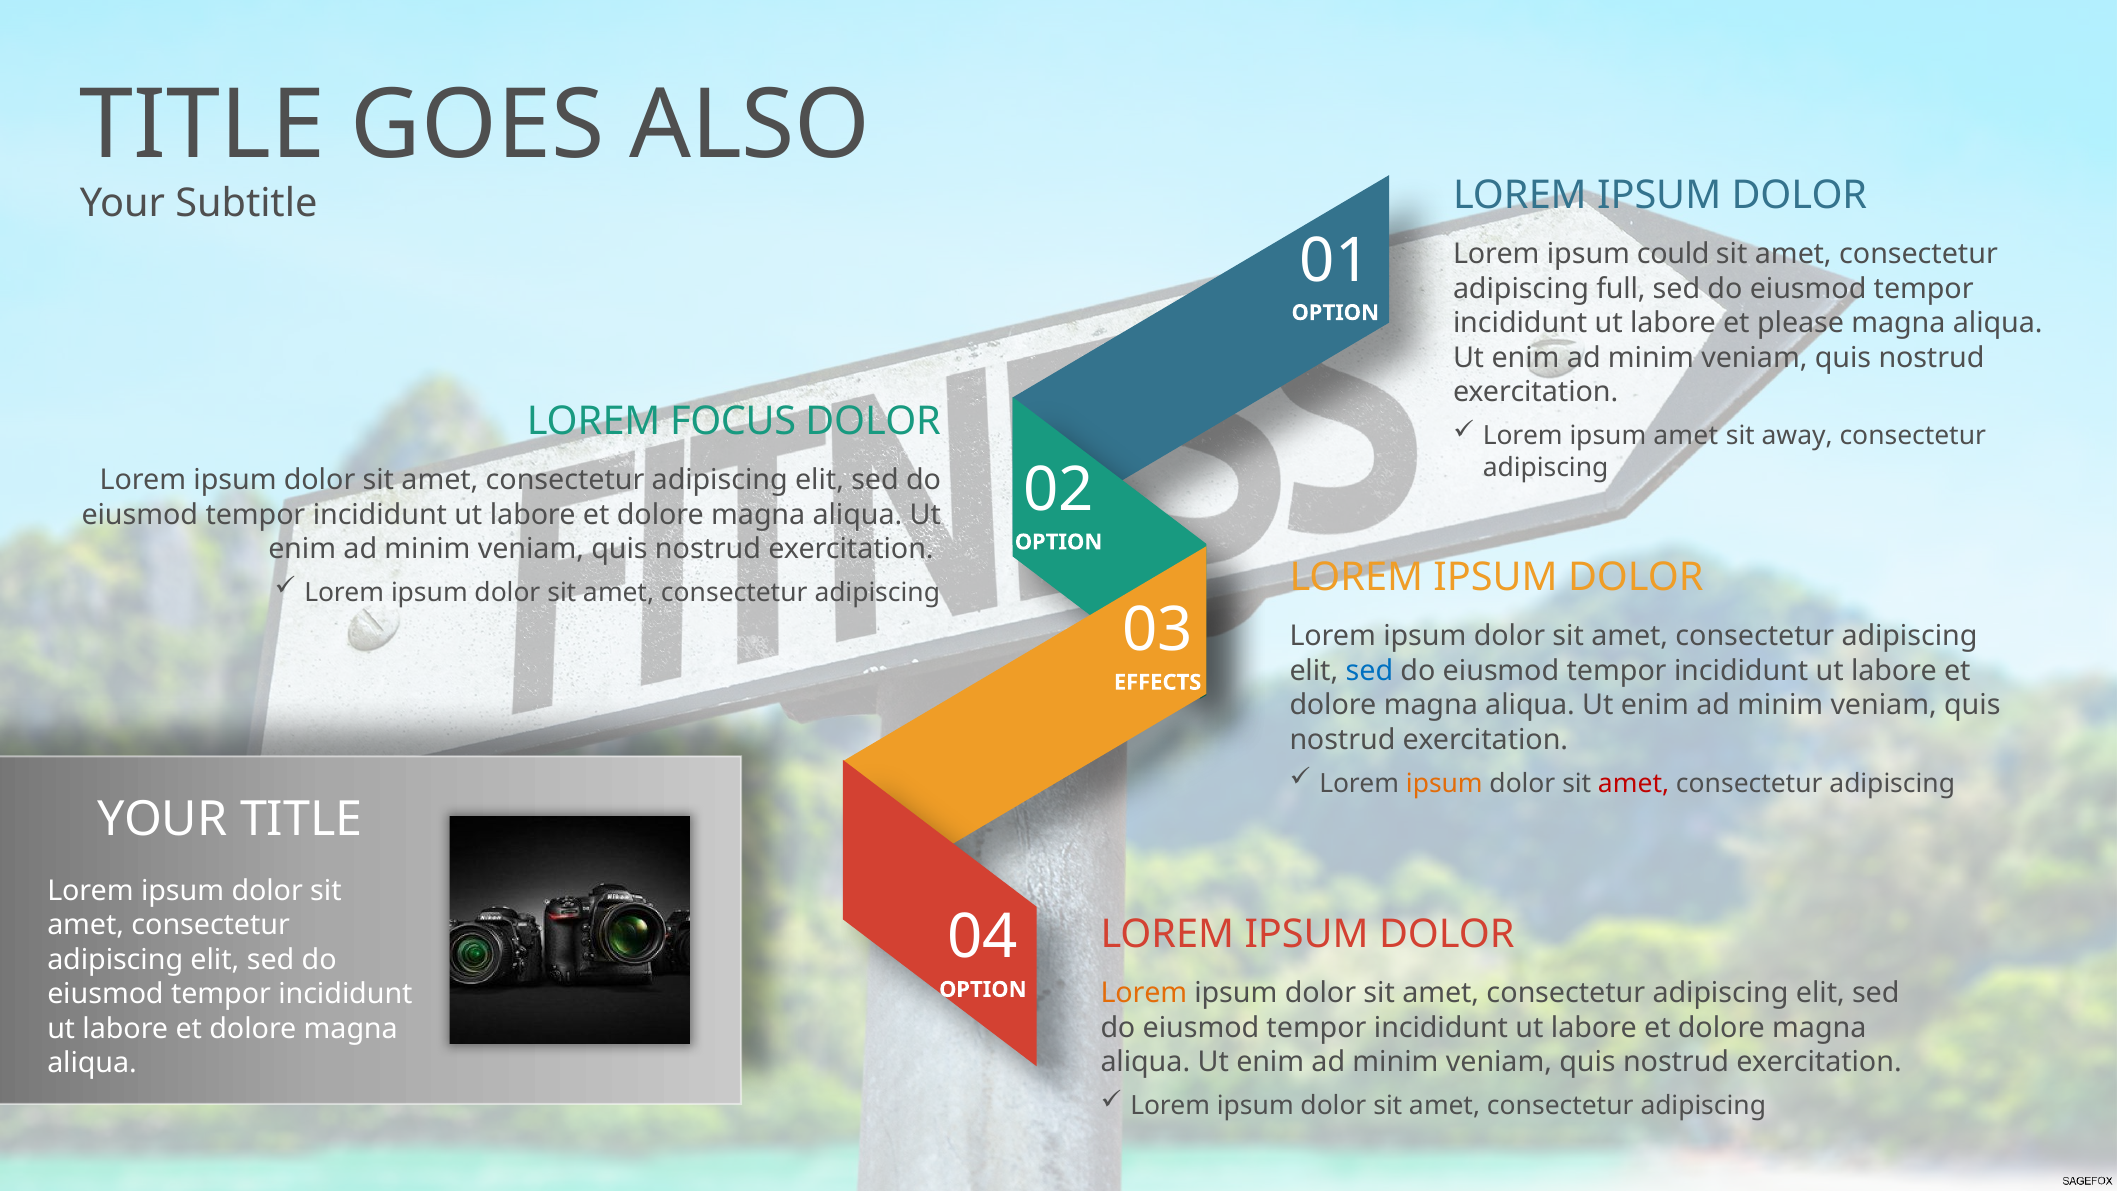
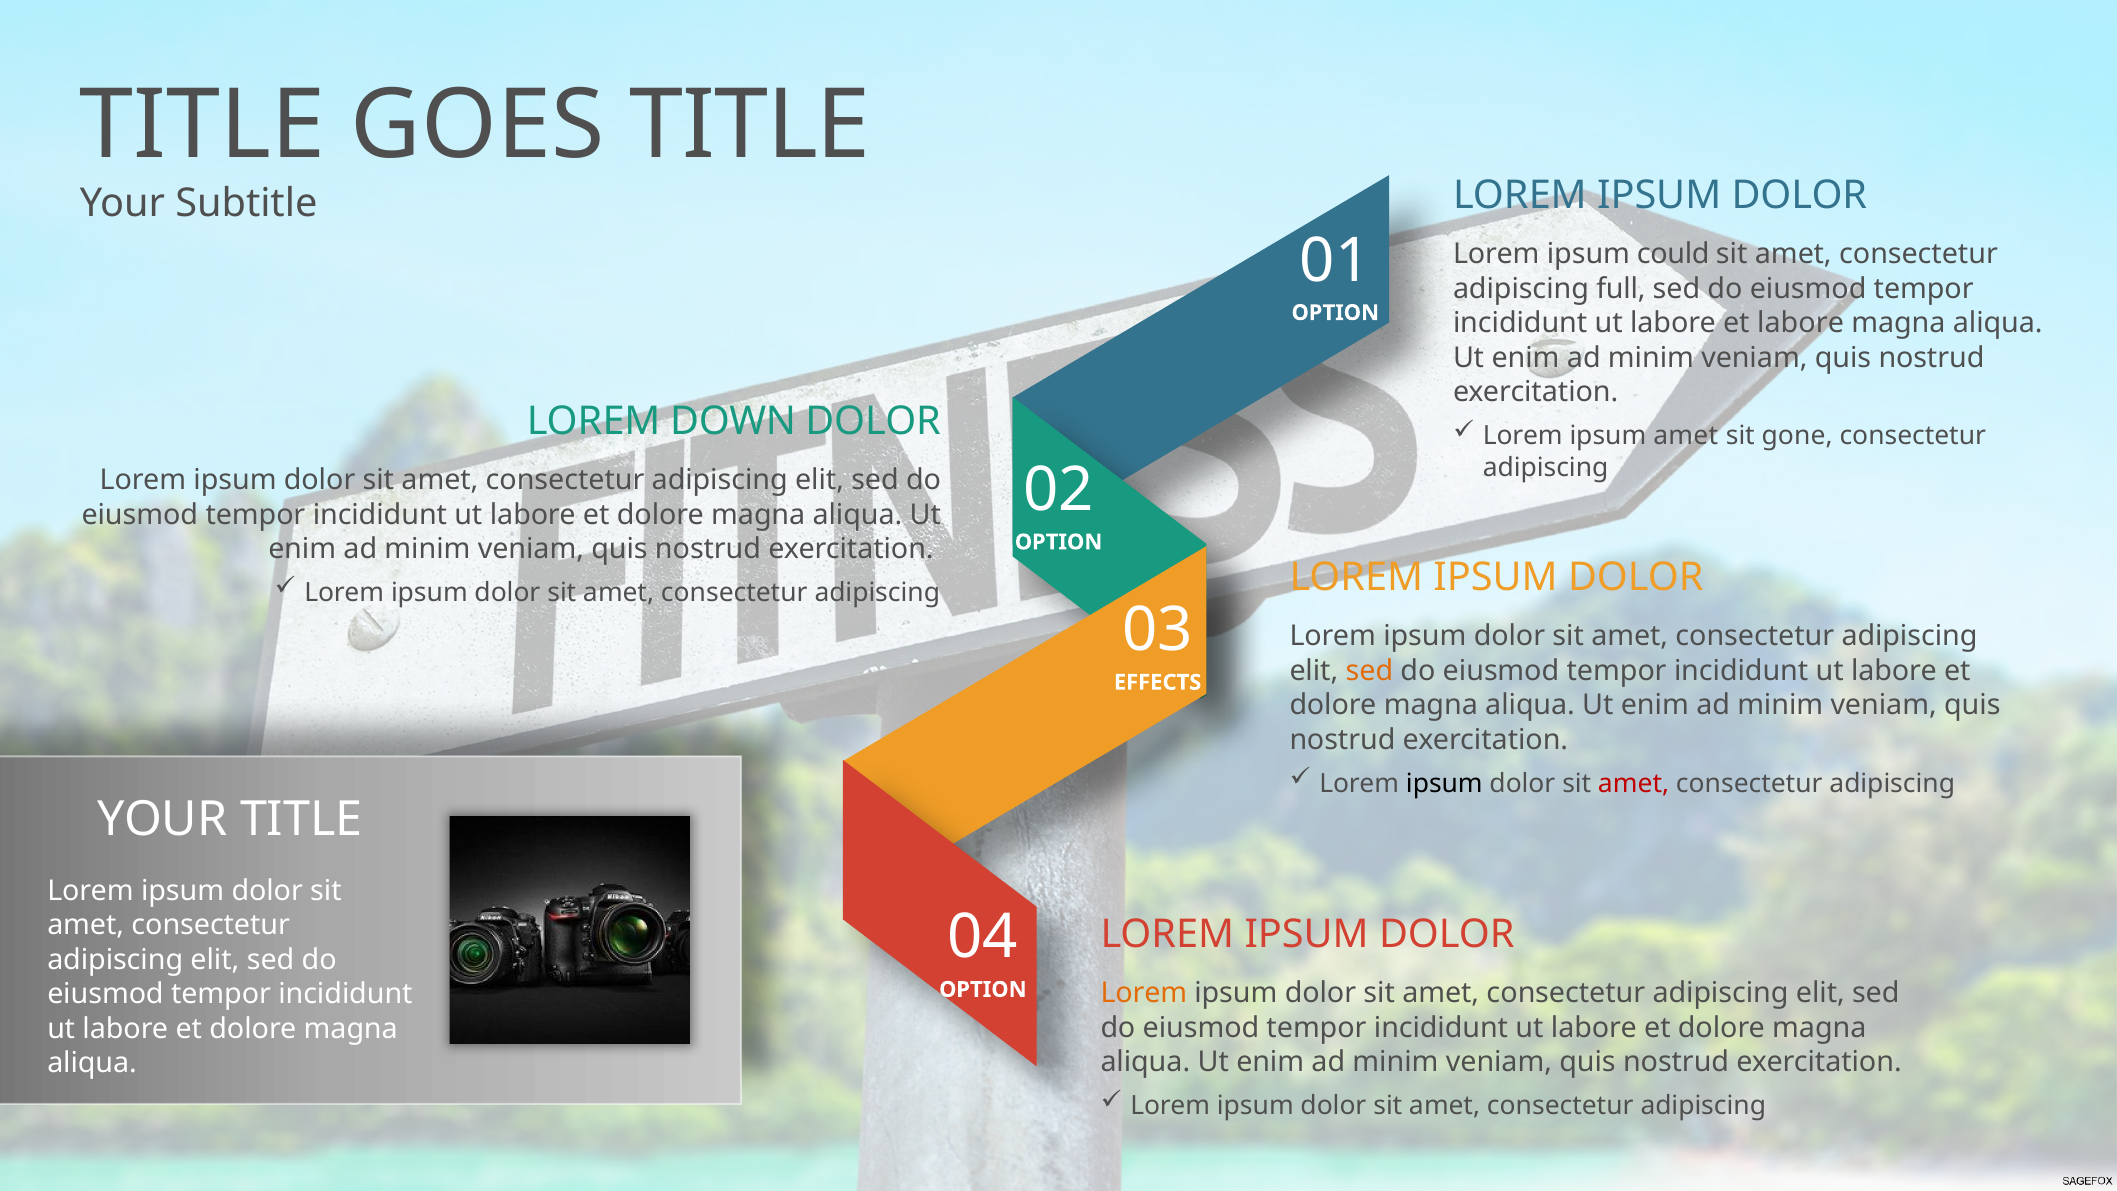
GOES ALSO: ALSO -> TITLE
et please: please -> labore
FOCUS: FOCUS -> DOWN
away: away -> gone
sed at (1369, 671) colour: blue -> orange
ipsum at (1444, 783) colour: orange -> black
